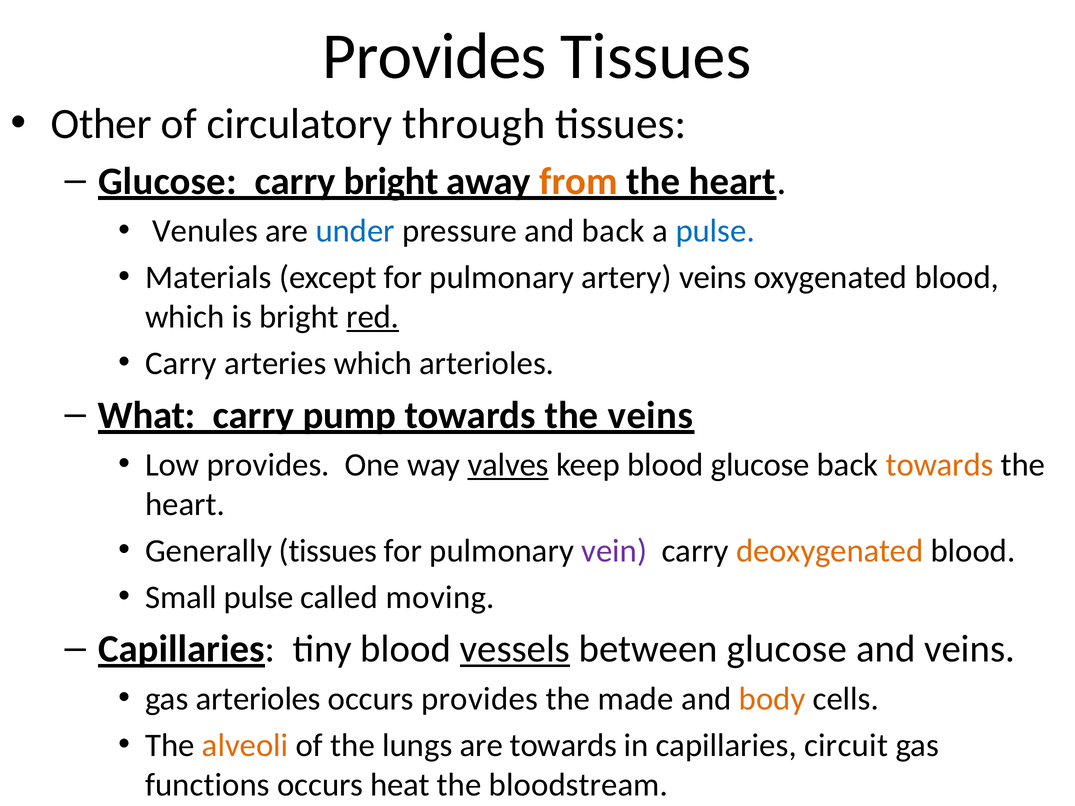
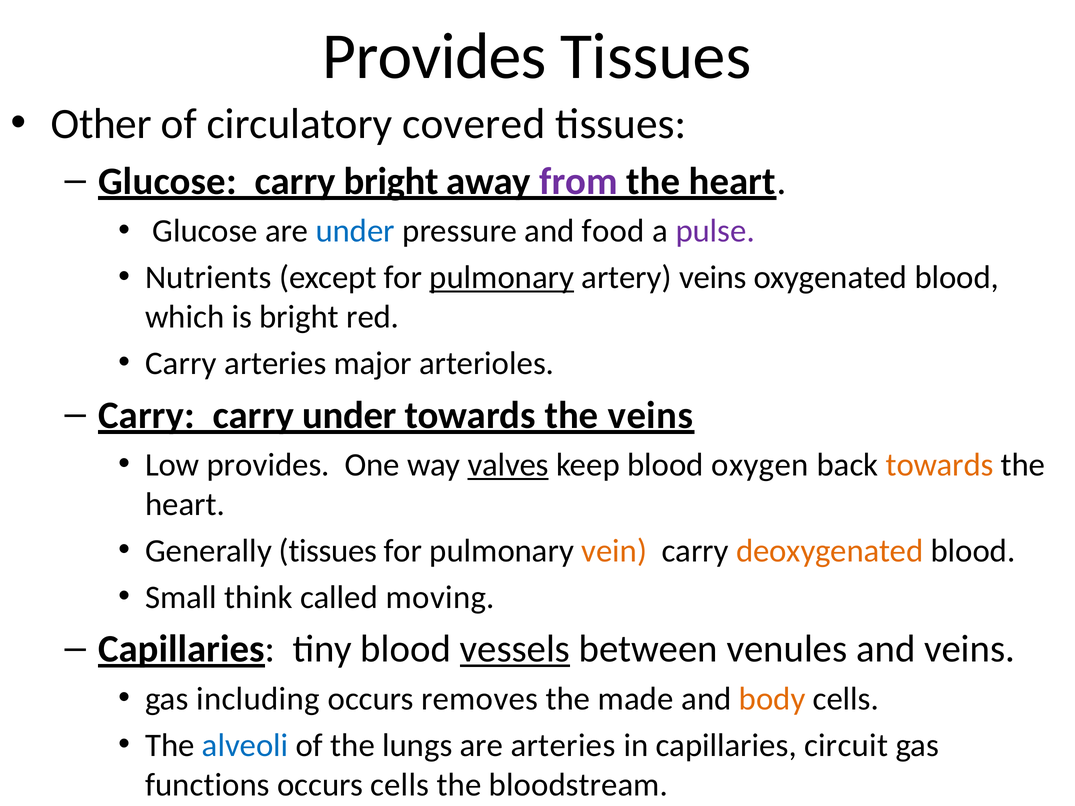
through: through -> covered
from colour: orange -> purple
Venules at (205, 231): Venules -> Glucose
and back: back -> food
pulse at (715, 231) colour: blue -> purple
Materials: Materials -> Nutrients
pulmonary at (502, 278) underline: none -> present
red underline: present -> none
arteries which: which -> major
What at (147, 415): What -> Carry
carry pump: pump -> under
blood glucose: glucose -> oxygen
vein colour: purple -> orange
Small pulse: pulse -> think
between glucose: glucose -> venules
gas arterioles: arterioles -> including
occurs provides: provides -> removes
alveoli colour: orange -> blue
are towards: towards -> arteries
occurs heat: heat -> cells
